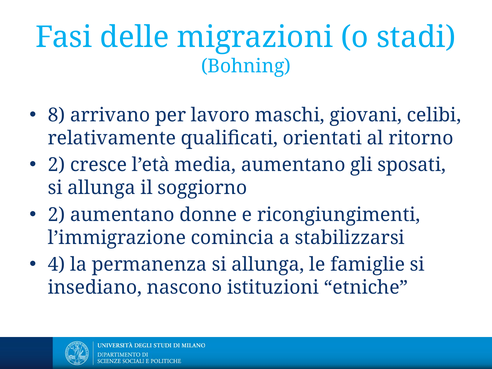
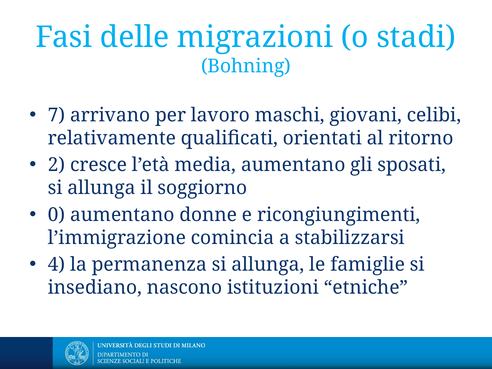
8: 8 -> 7
2 at (57, 215): 2 -> 0
